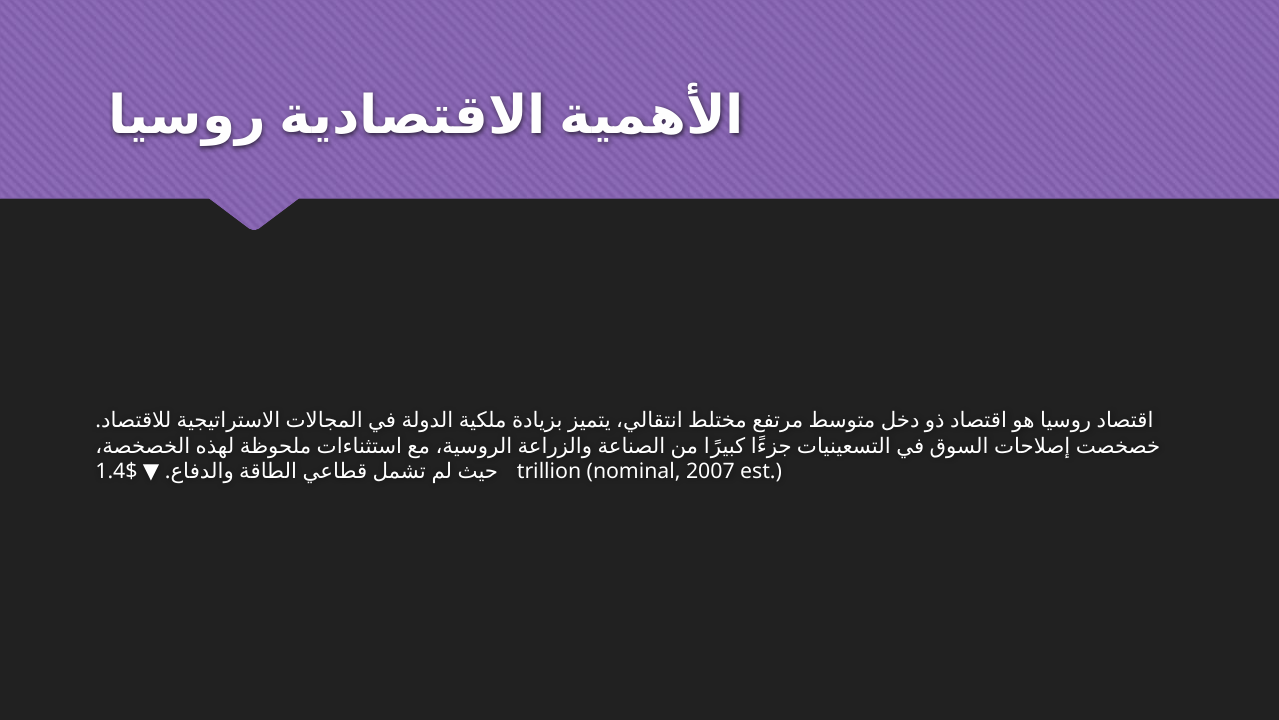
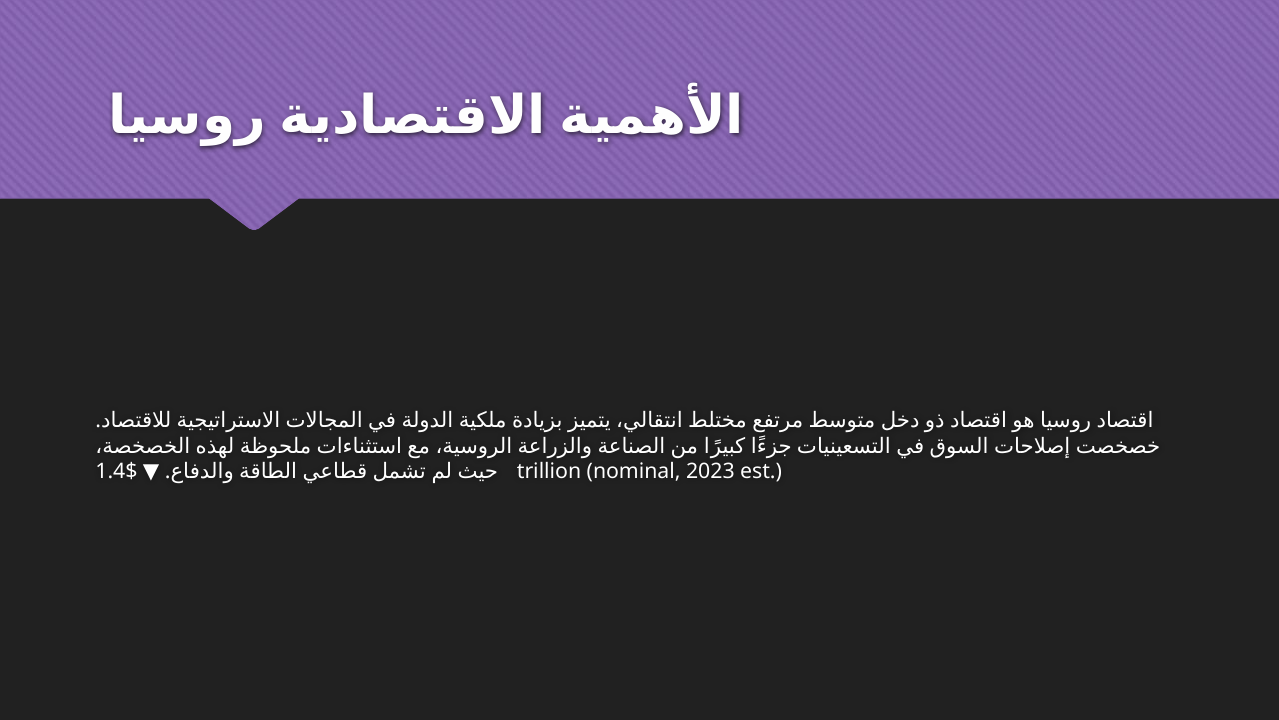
2007: 2007 -> 2023
